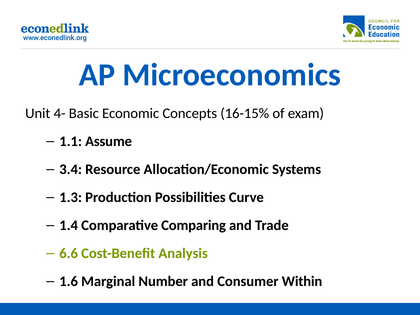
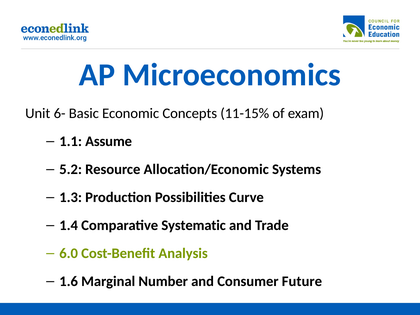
4-: 4- -> 6-
16-15%: 16-15% -> 11-15%
3.4: 3.4 -> 5.2
Comparing: Comparing -> Systematic
6.6: 6.6 -> 6.0
Within: Within -> Future
